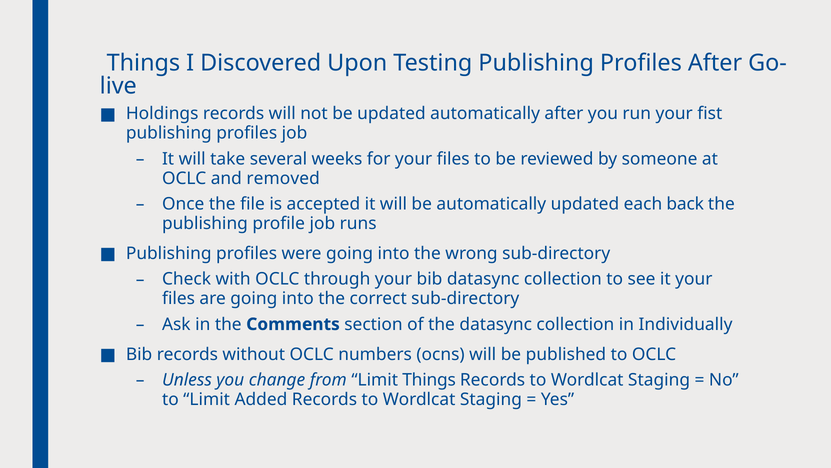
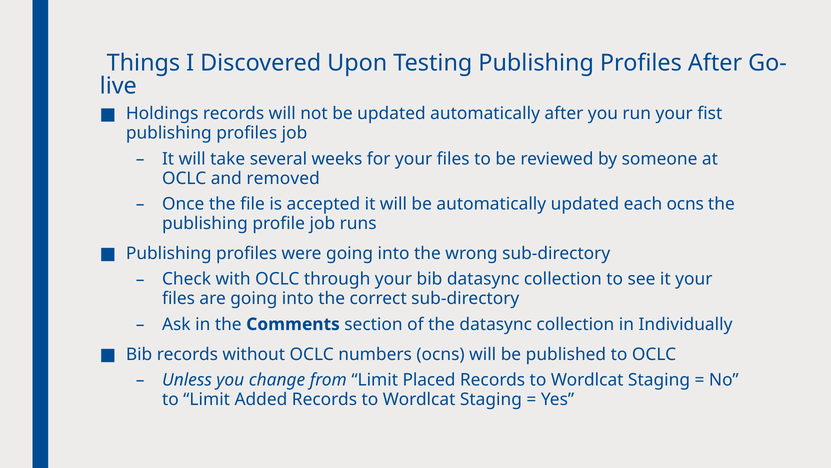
each back: back -> ocns
Limit Things: Things -> Placed
